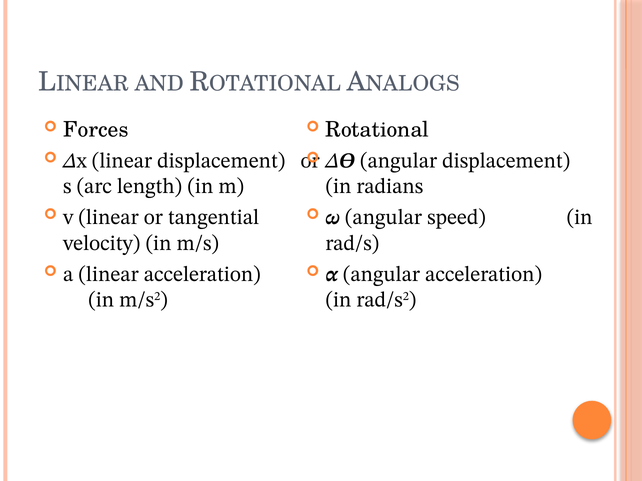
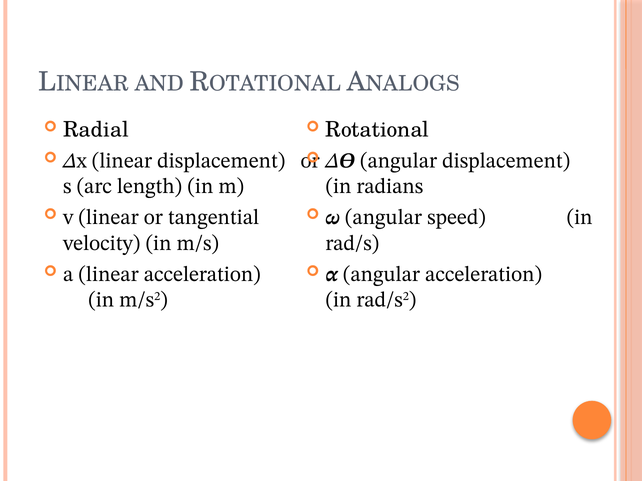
Forces: Forces -> Radial
